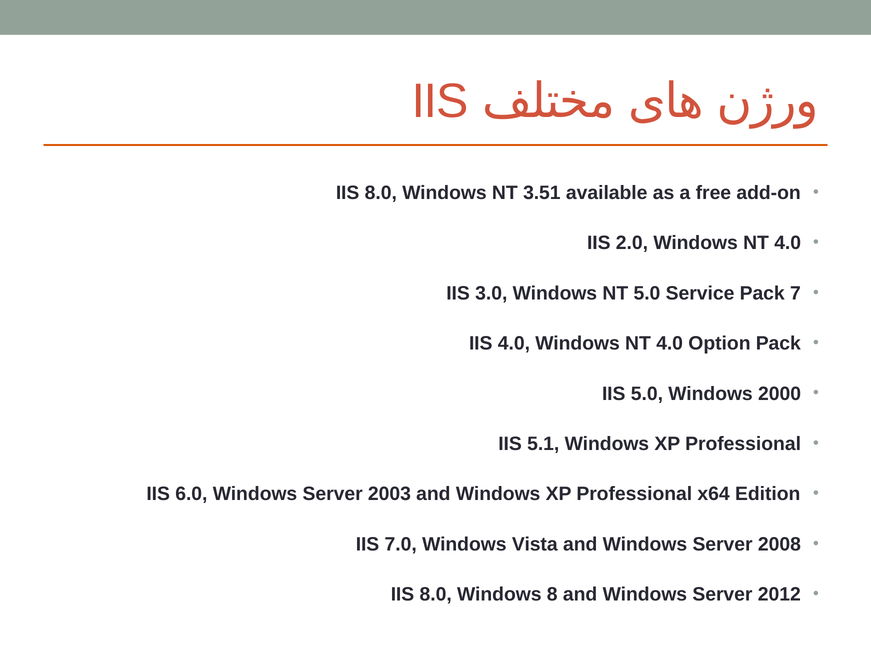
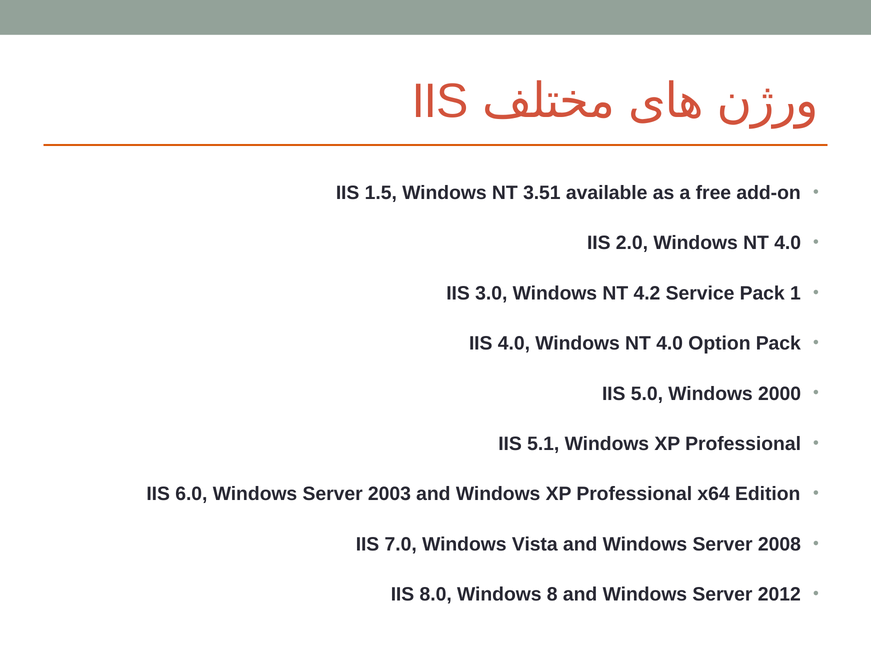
8.0 at (381, 193): 8.0 -> 1.5
NT 5.0: 5.0 -> 4.2
7: 7 -> 1
